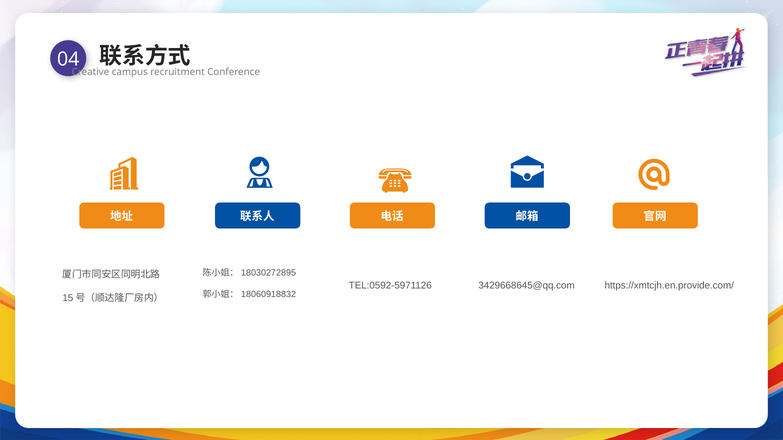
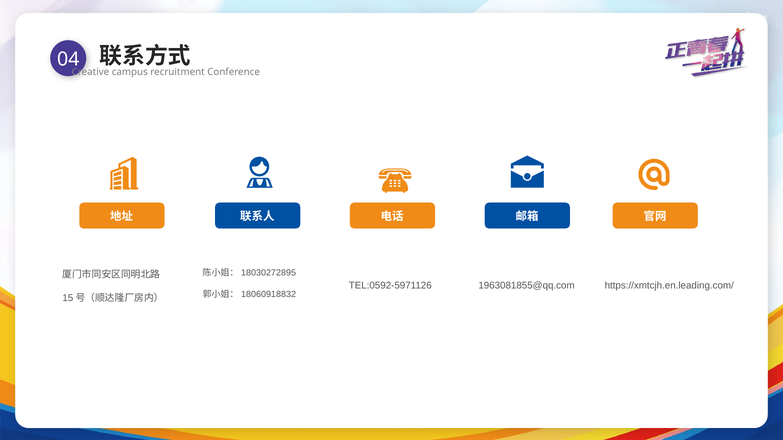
3429668645@qq.com: 3429668645@qq.com -> 1963081855@qq.com
https://xmtcjh.en.provide.com/: https://xmtcjh.en.provide.com/ -> https://xmtcjh.en.leading.com/
